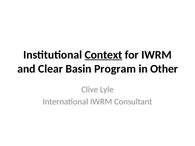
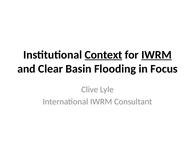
IWRM at (157, 55) underline: none -> present
Program: Program -> Flooding
Other: Other -> Focus
